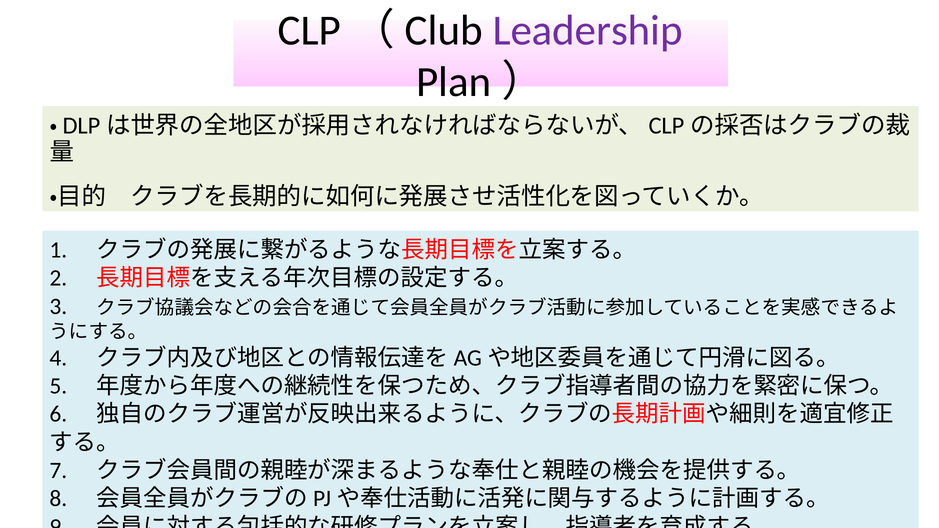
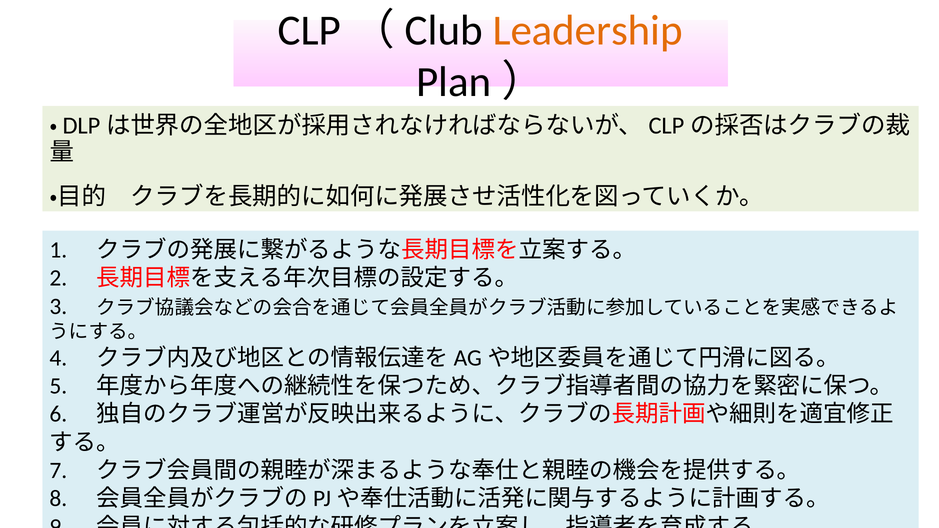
Leadership colour: purple -> orange
